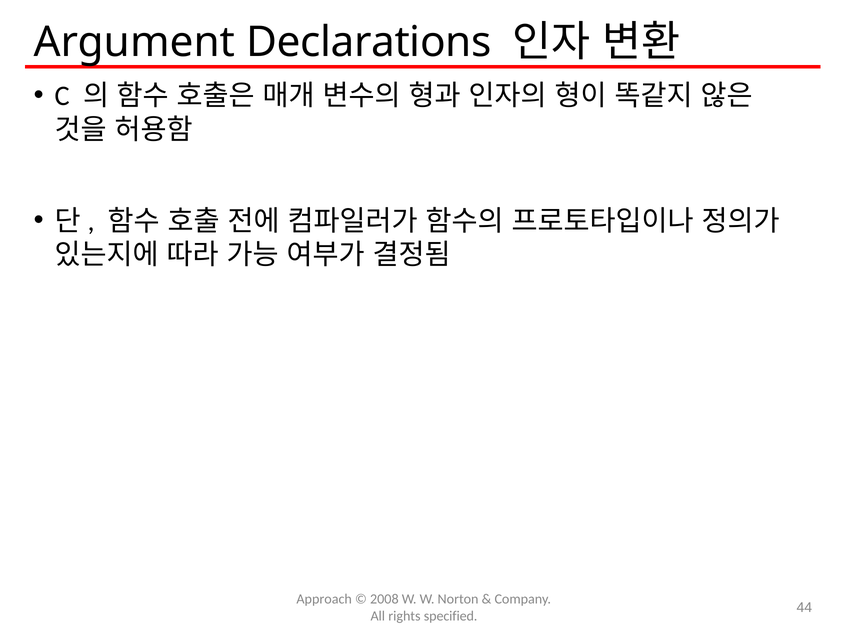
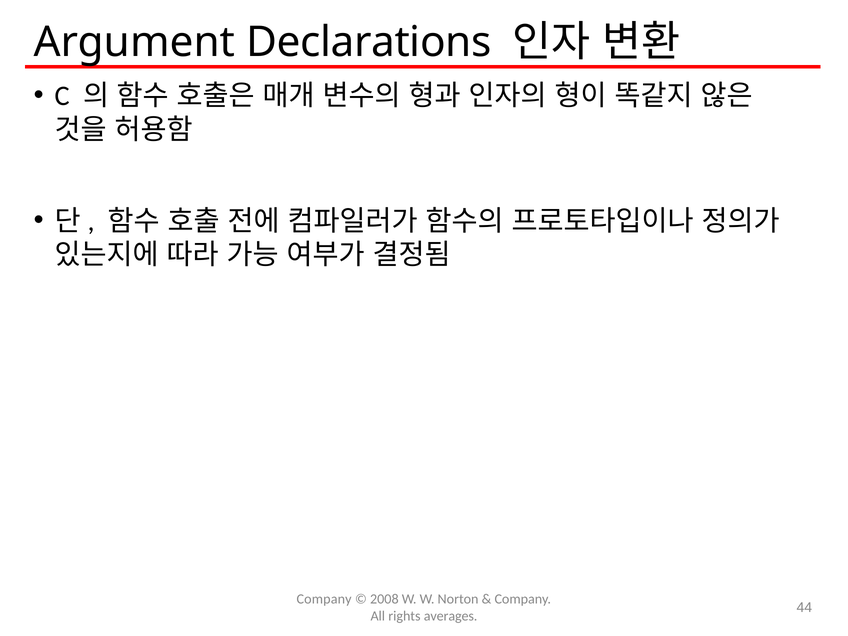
Approach at (324, 599): Approach -> Company
specified: specified -> averages
